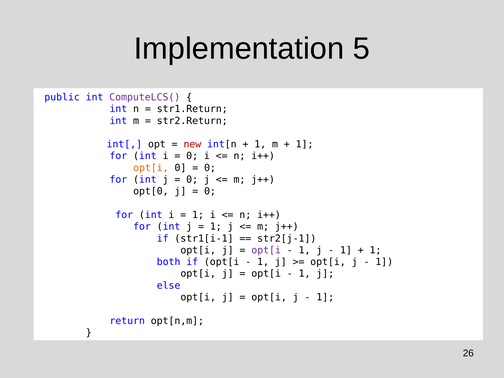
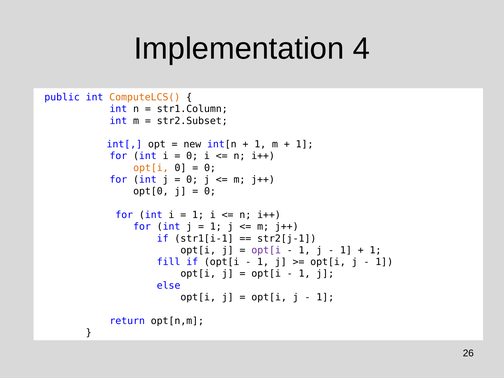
5: 5 -> 4
ComputeLCS( colour: purple -> orange
str1.Return: str1.Return -> str1.Column
str2.Return: str2.Return -> str2.Subset
new colour: red -> black
both: both -> fill
